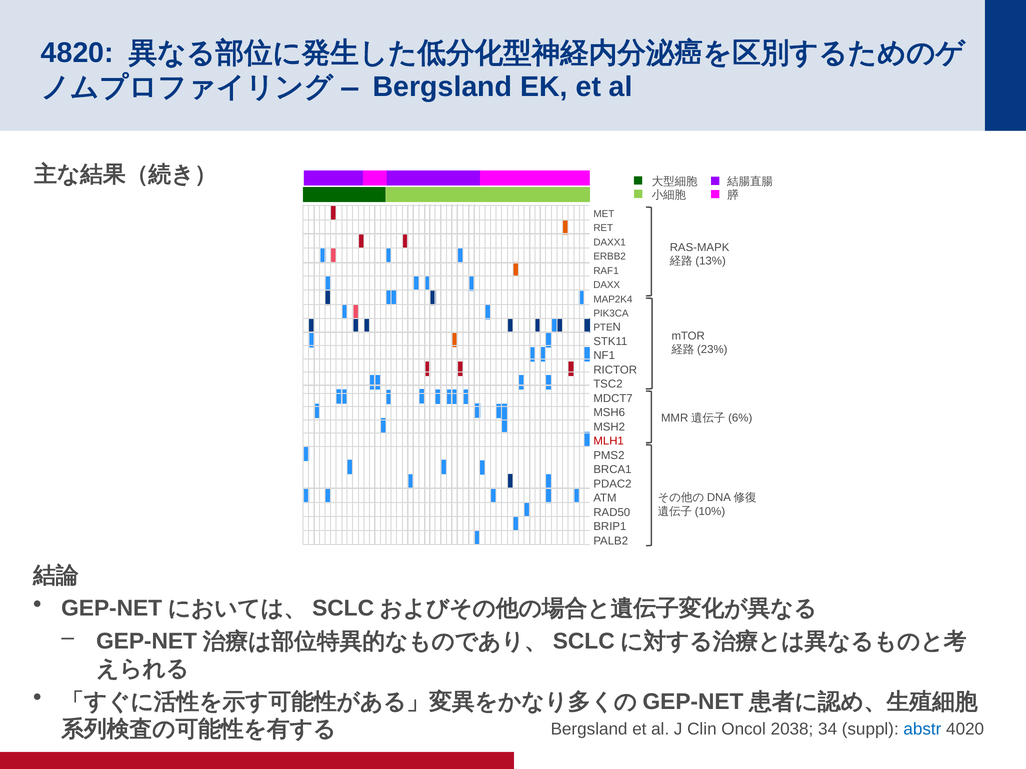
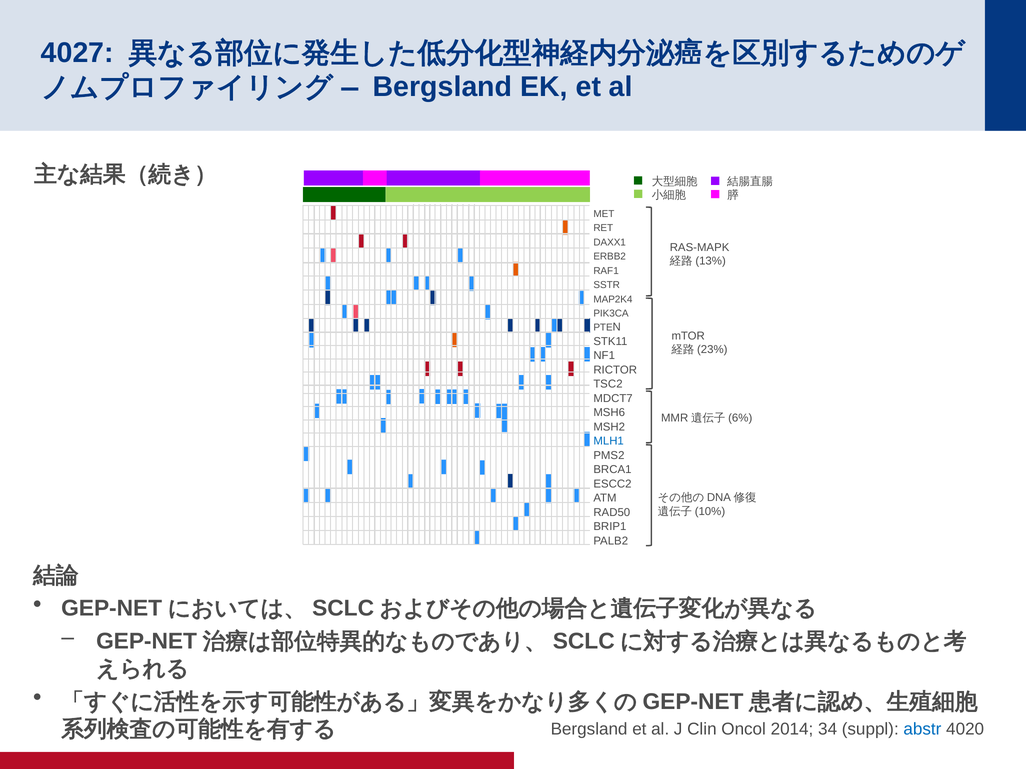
4820: 4820 -> 4027
DAXX: DAXX -> SSTR
MLH1 colour: red -> blue
PDAC2: PDAC2 -> ESCC2
2038: 2038 -> 2014
